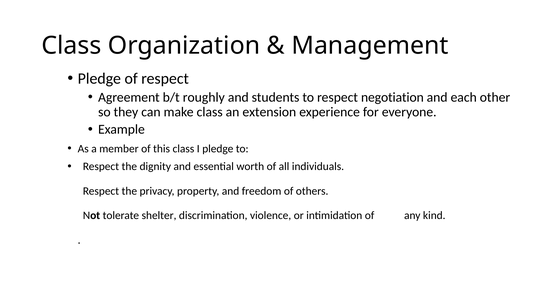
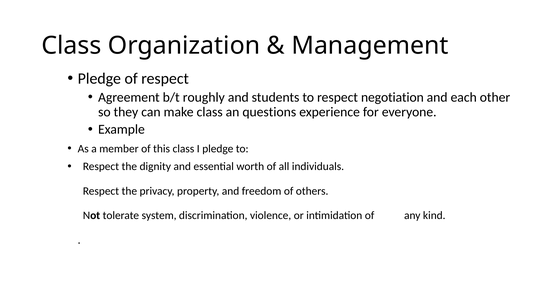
extension: extension -> questions
shelter: shelter -> system
